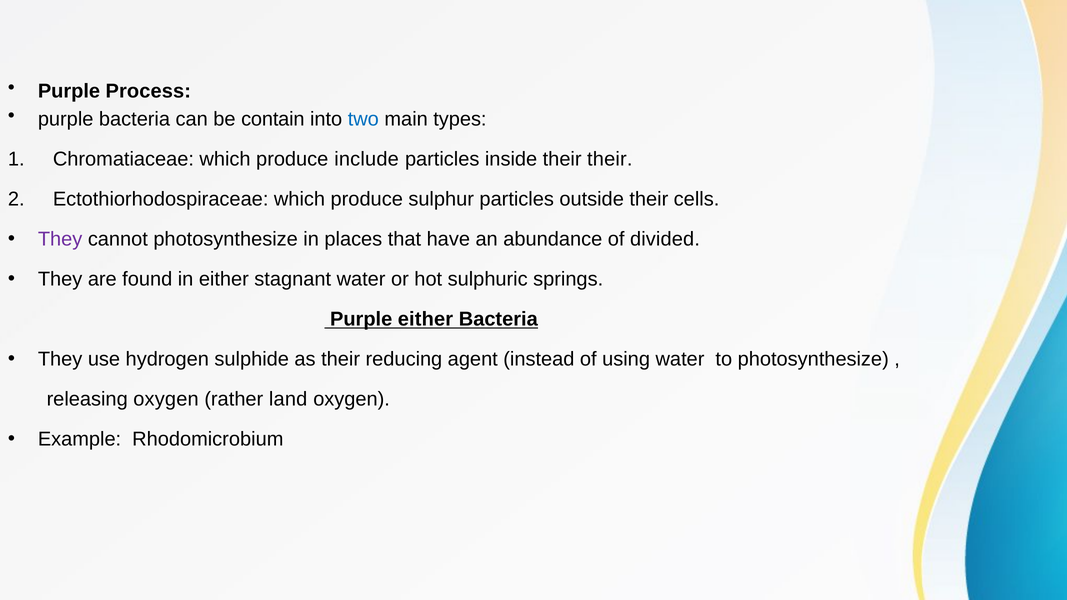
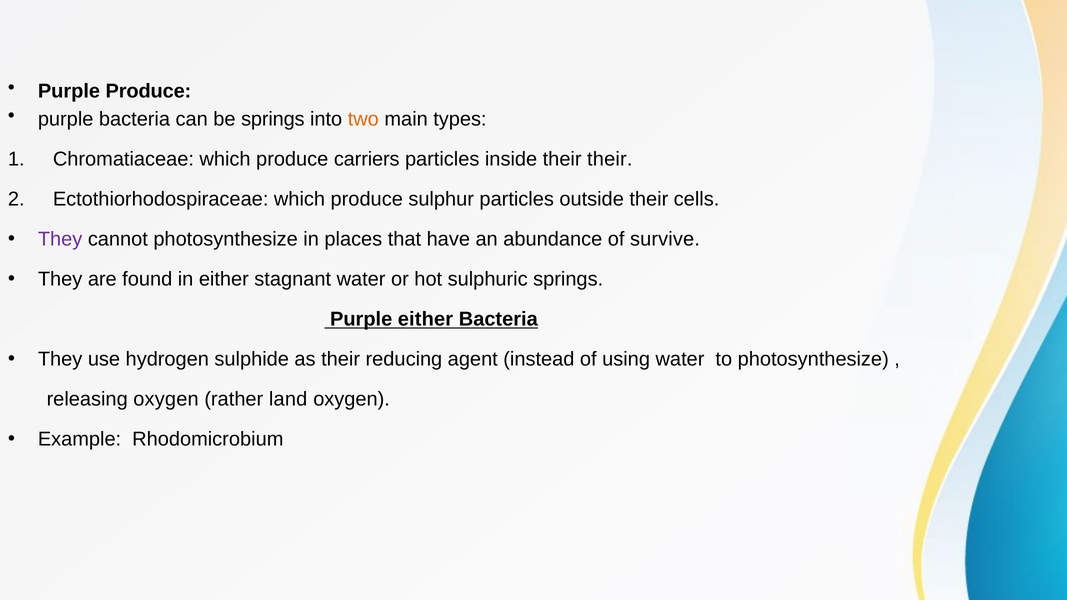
Purple Process: Process -> Produce
be contain: contain -> springs
two colour: blue -> orange
include: include -> carriers
divided: divided -> survive
